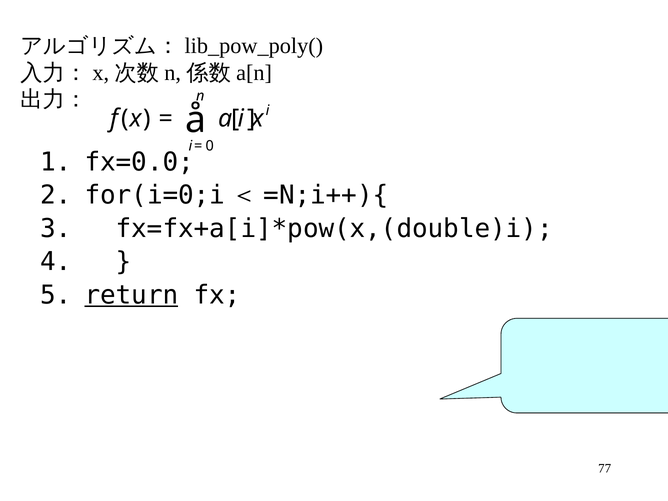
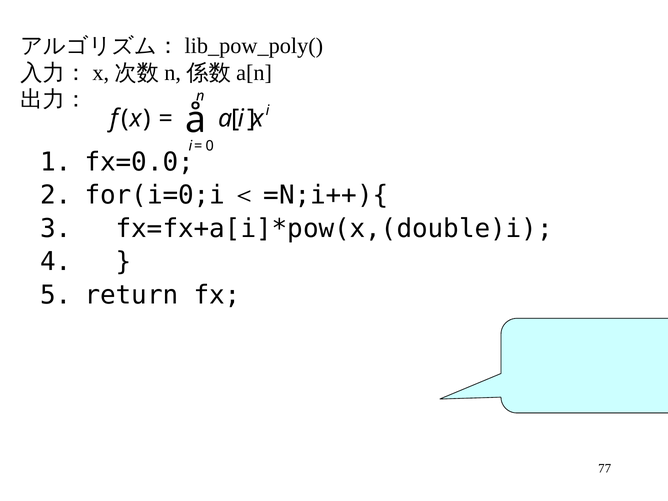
return underline: present -> none
